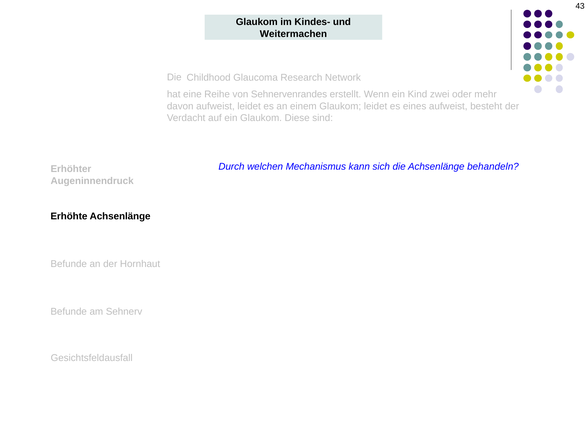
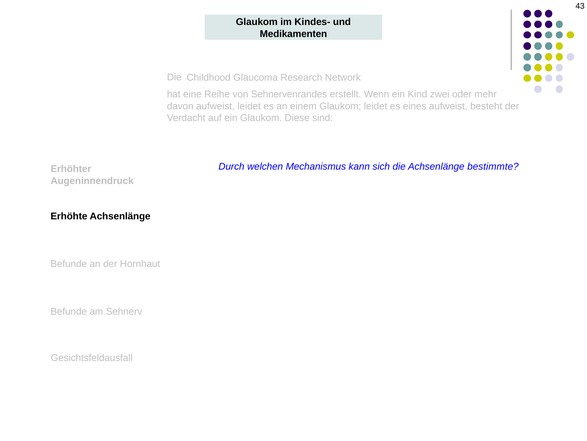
Weitermachen: Weitermachen -> Medikamenten
behandeln: behandeln -> bestimmte
